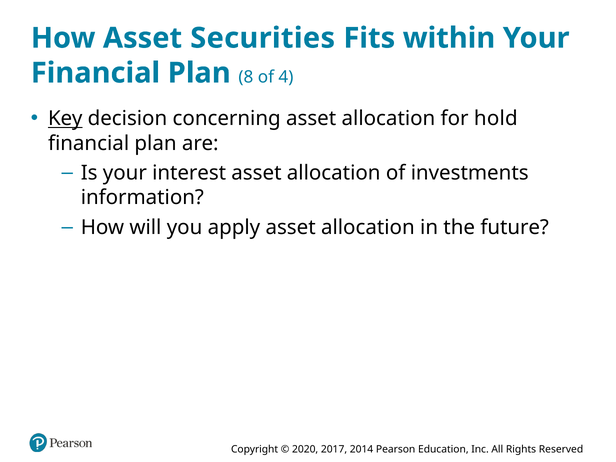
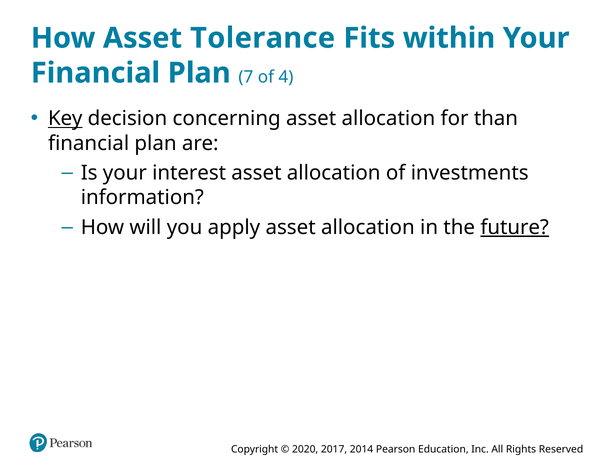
Securities: Securities -> Tolerance
8: 8 -> 7
hold: hold -> than
future underline: none -> present
